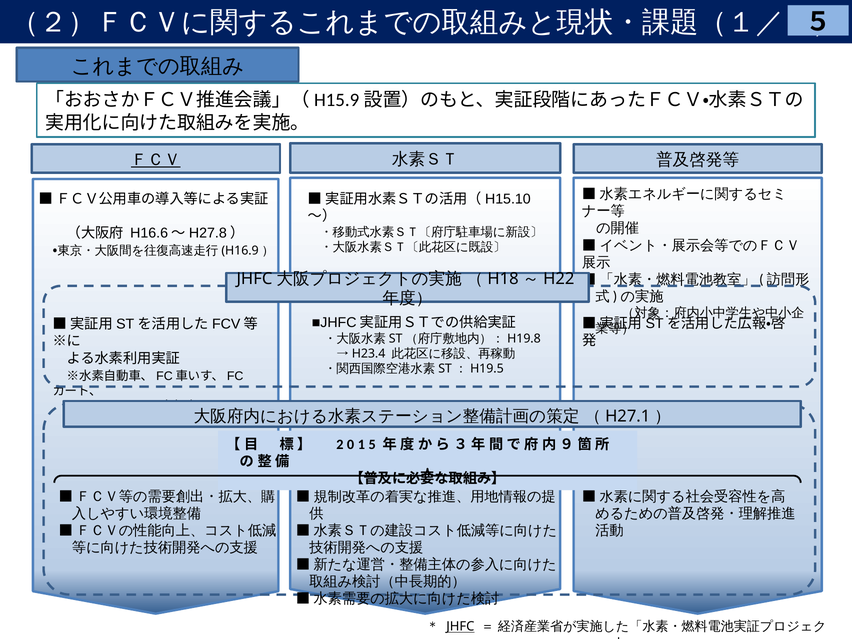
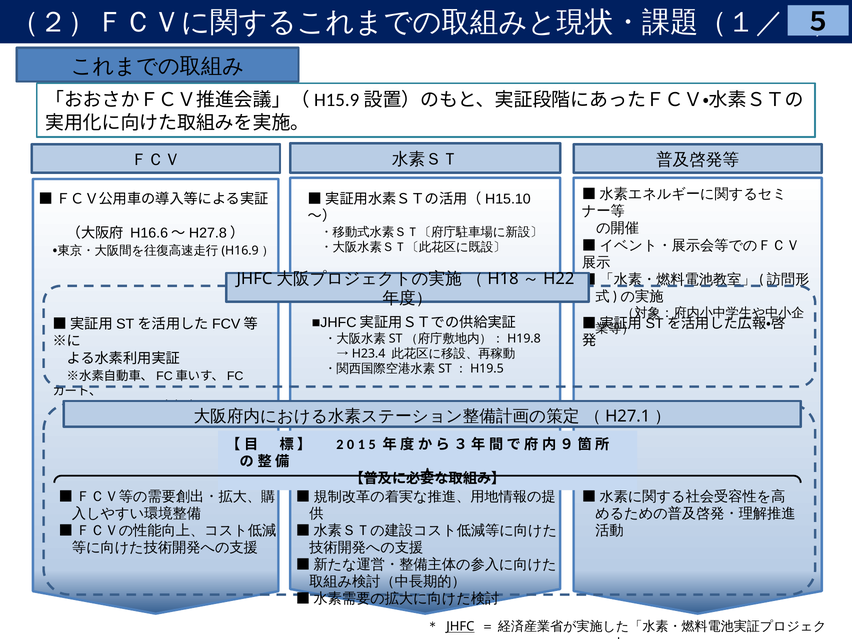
ＦＣＶ underline: present -> none
